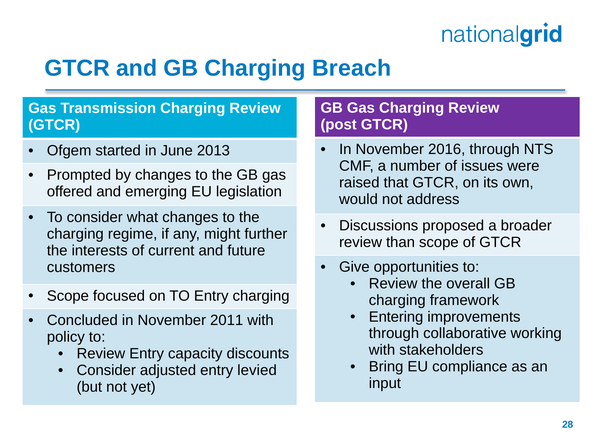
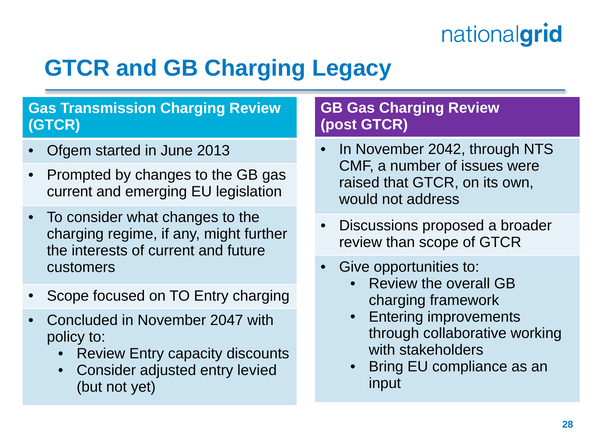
Breach: Breach -> Legacy
2016: 2016 -> 2042
offered at (70, 191): offered -> current
2011: 2011 -> 2047
